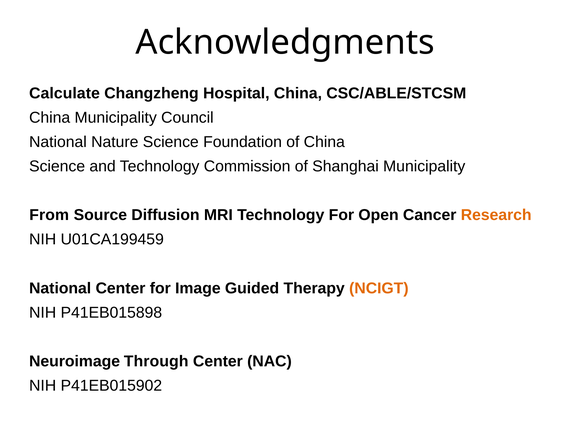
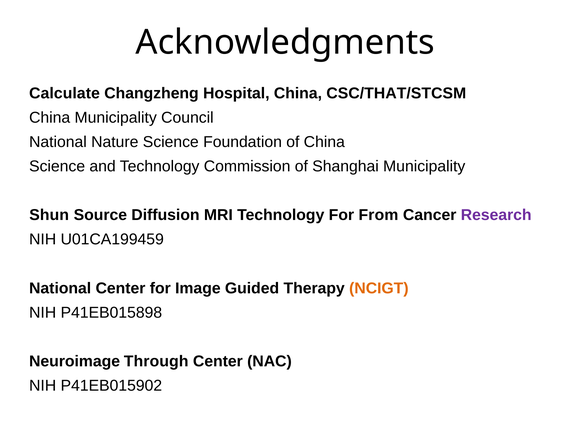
CSC/ABLE/STCSM: CSC/ABLE/STCSM -> CSC/THAT/STCSM
From: From -> Shun
Open: Open -> From
Research colour: orange -> purple
